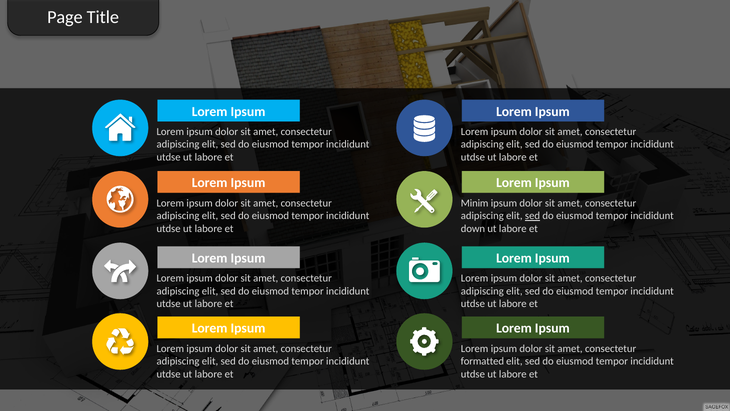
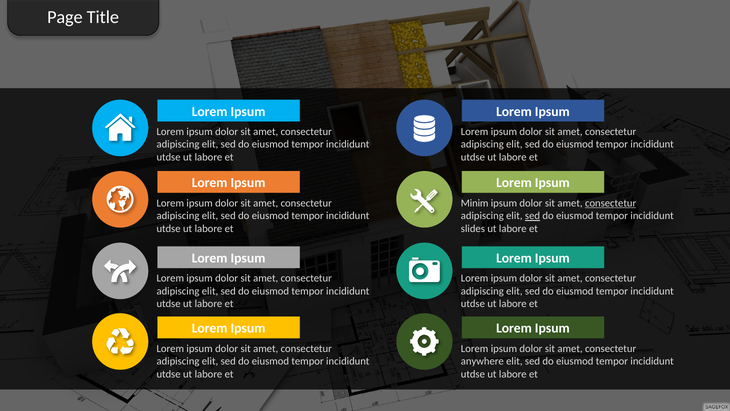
consectetur at (611, 203) underline: none -> present
down: down -> slides
formatted: formatted -> anywhere
